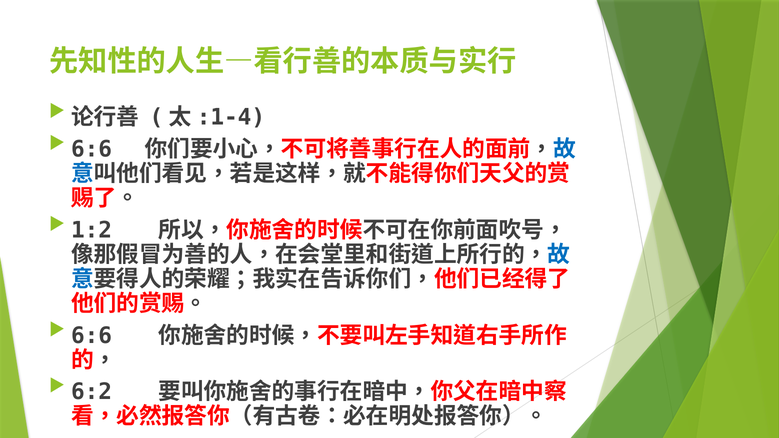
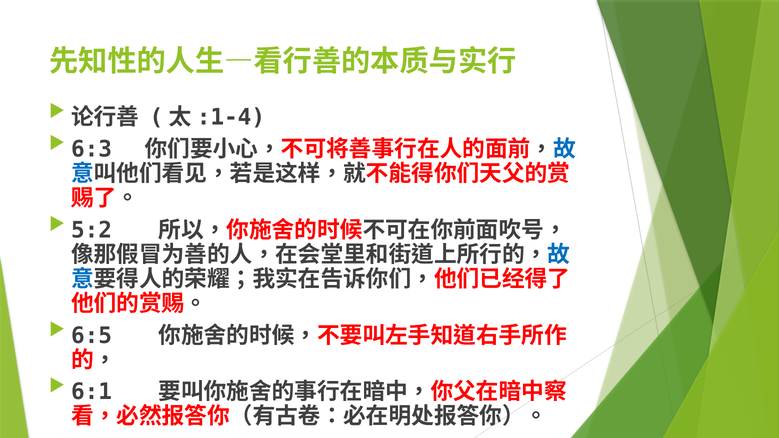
6:6 at (92, 149): 6:6 -> 6:3
1:2: 1:2 -> 5:2
6:6 at (92, 336): 6:6 -> 6:5
6:2: 6:2 -> 6:1
